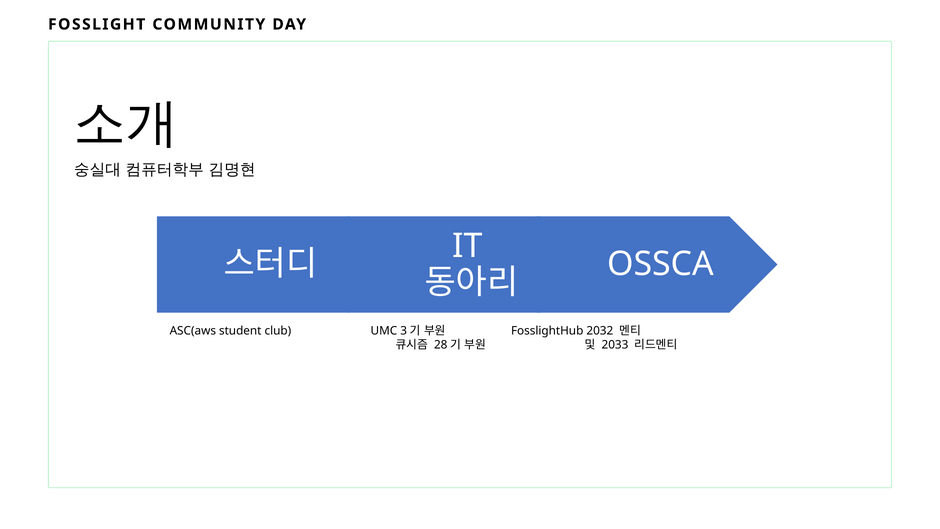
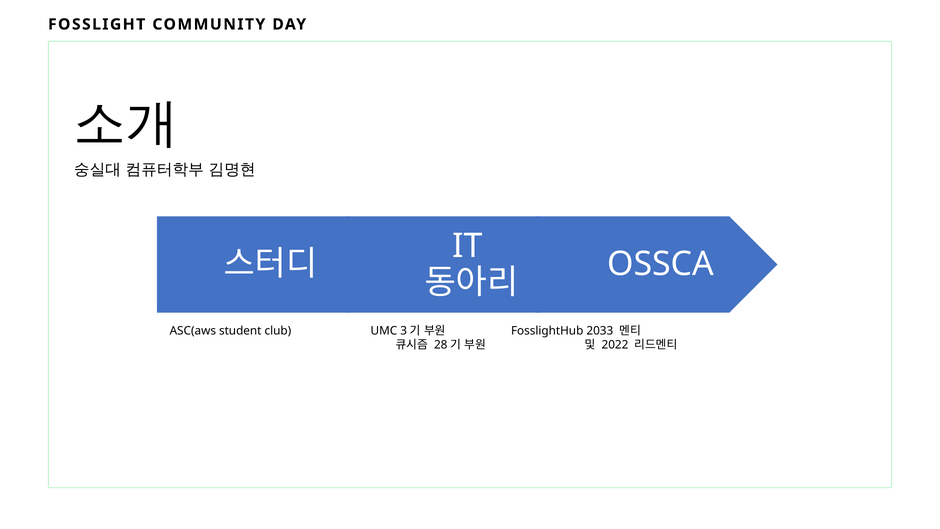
2032: 2032 -> 2033
2033: 2033 -> 2022
